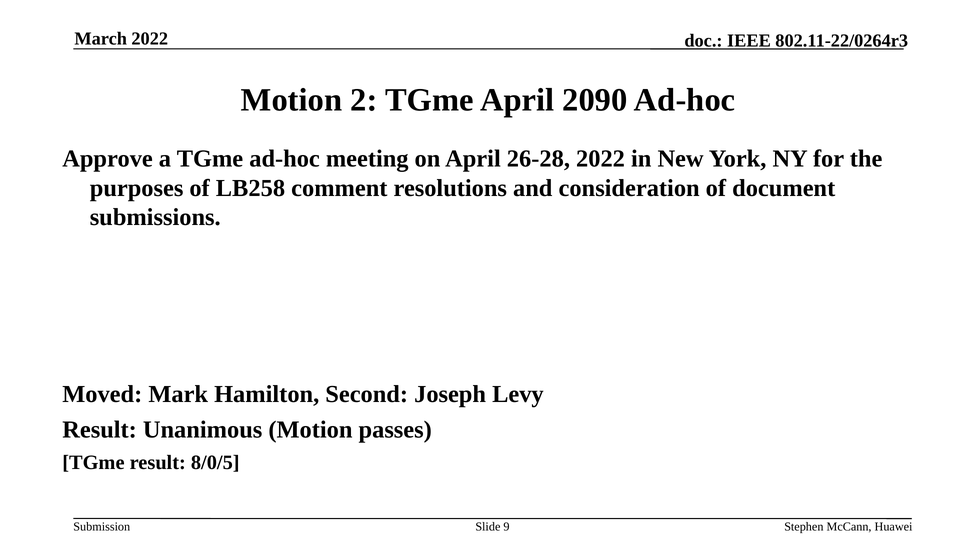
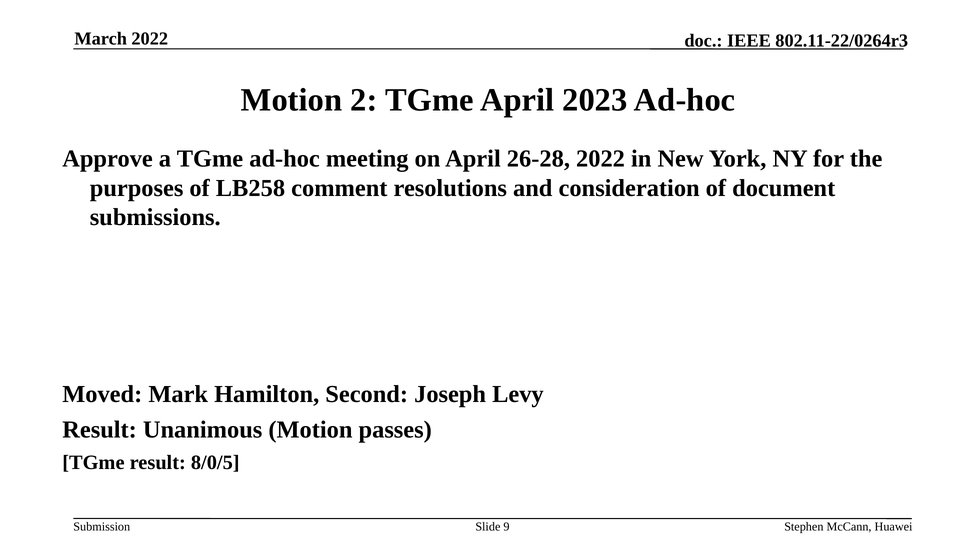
2090: 2090 -> 2023
